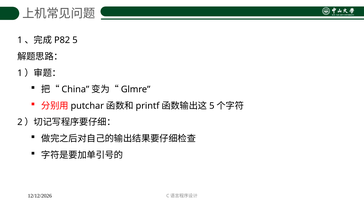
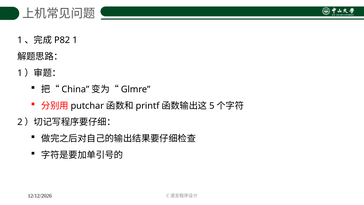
5 at (75, 40): 5 -> 1
